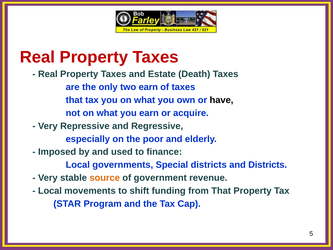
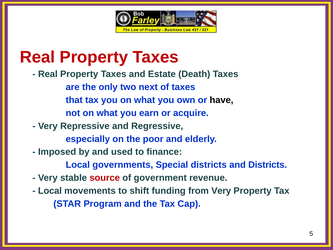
two earn: earn -> next
source colour: orange -> red
from That: That -> Very
